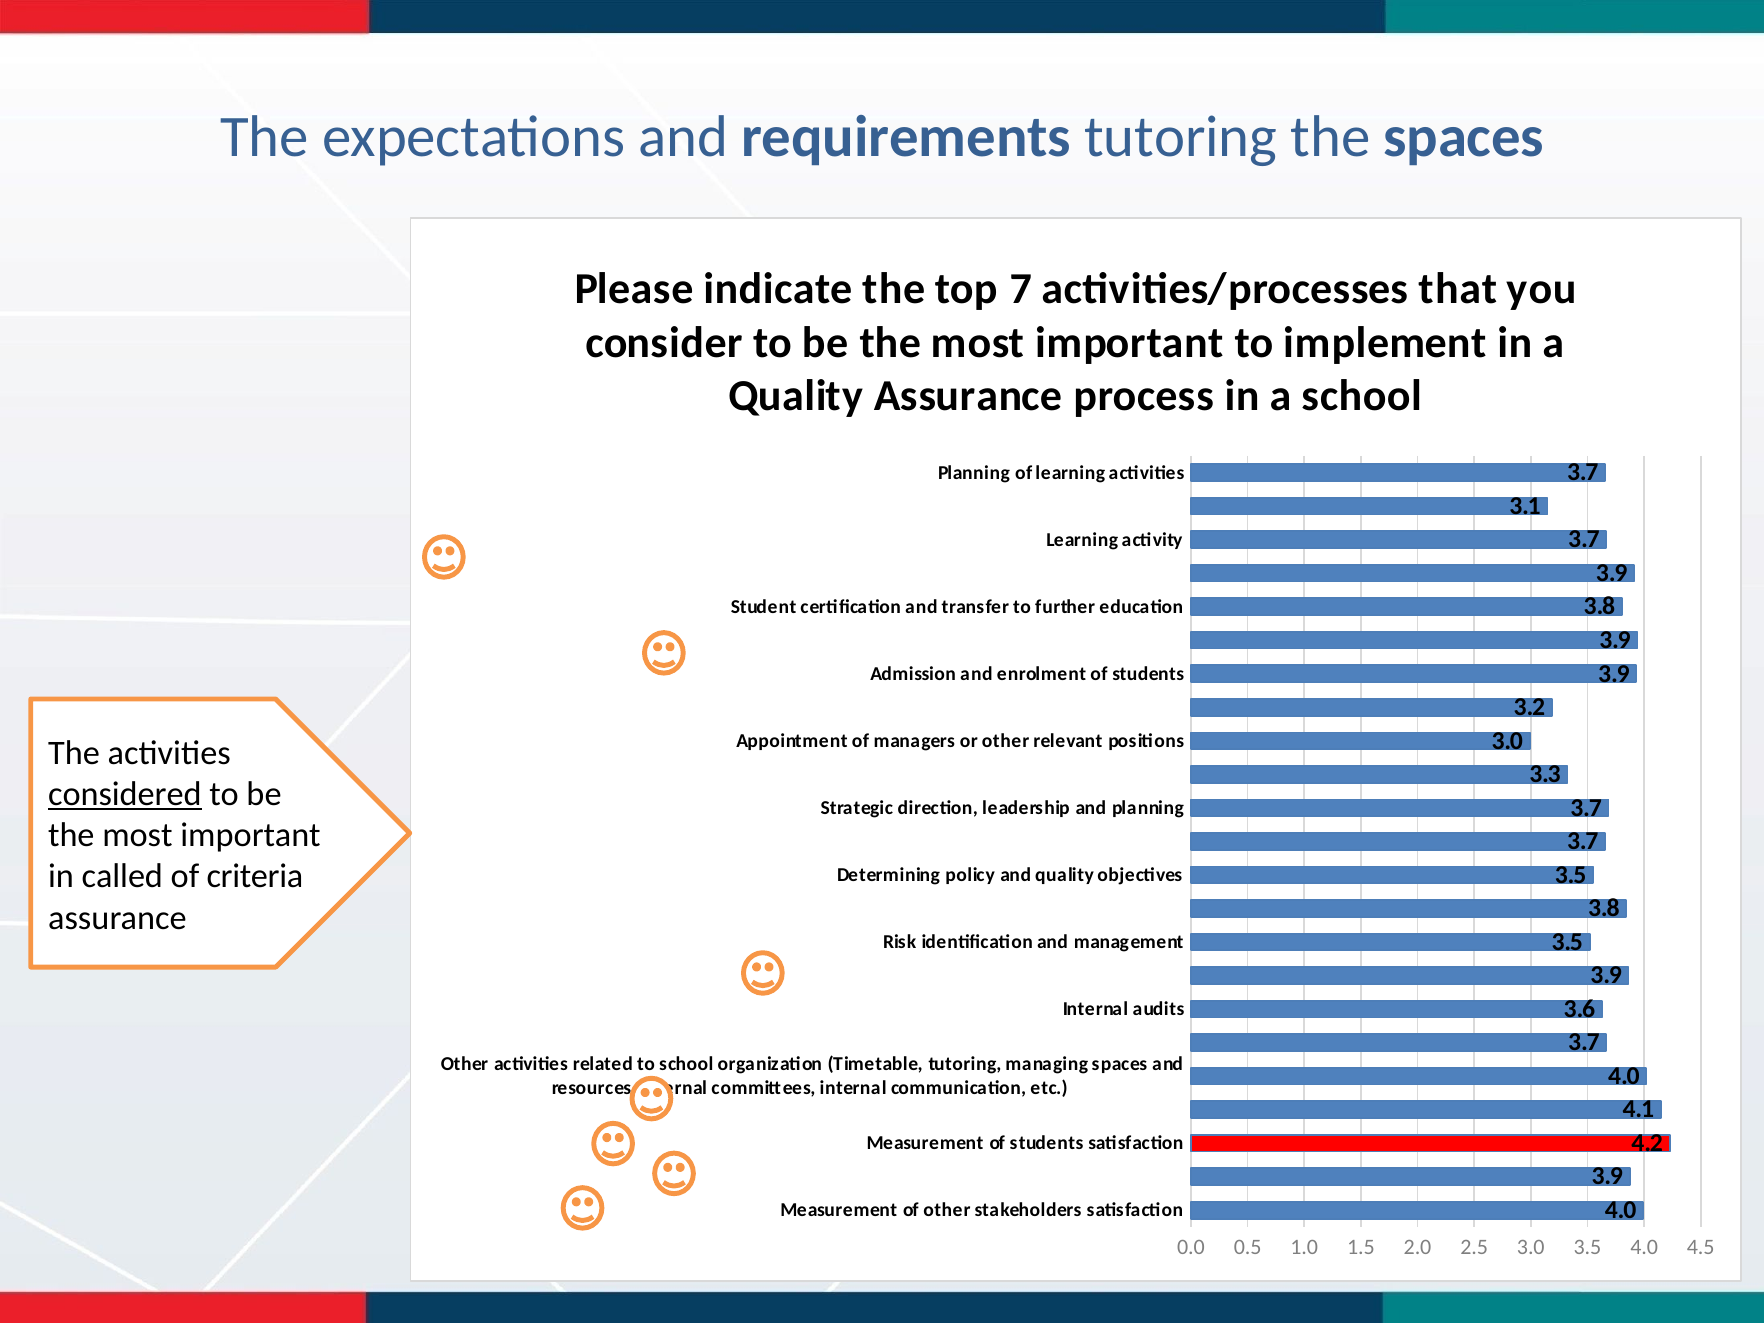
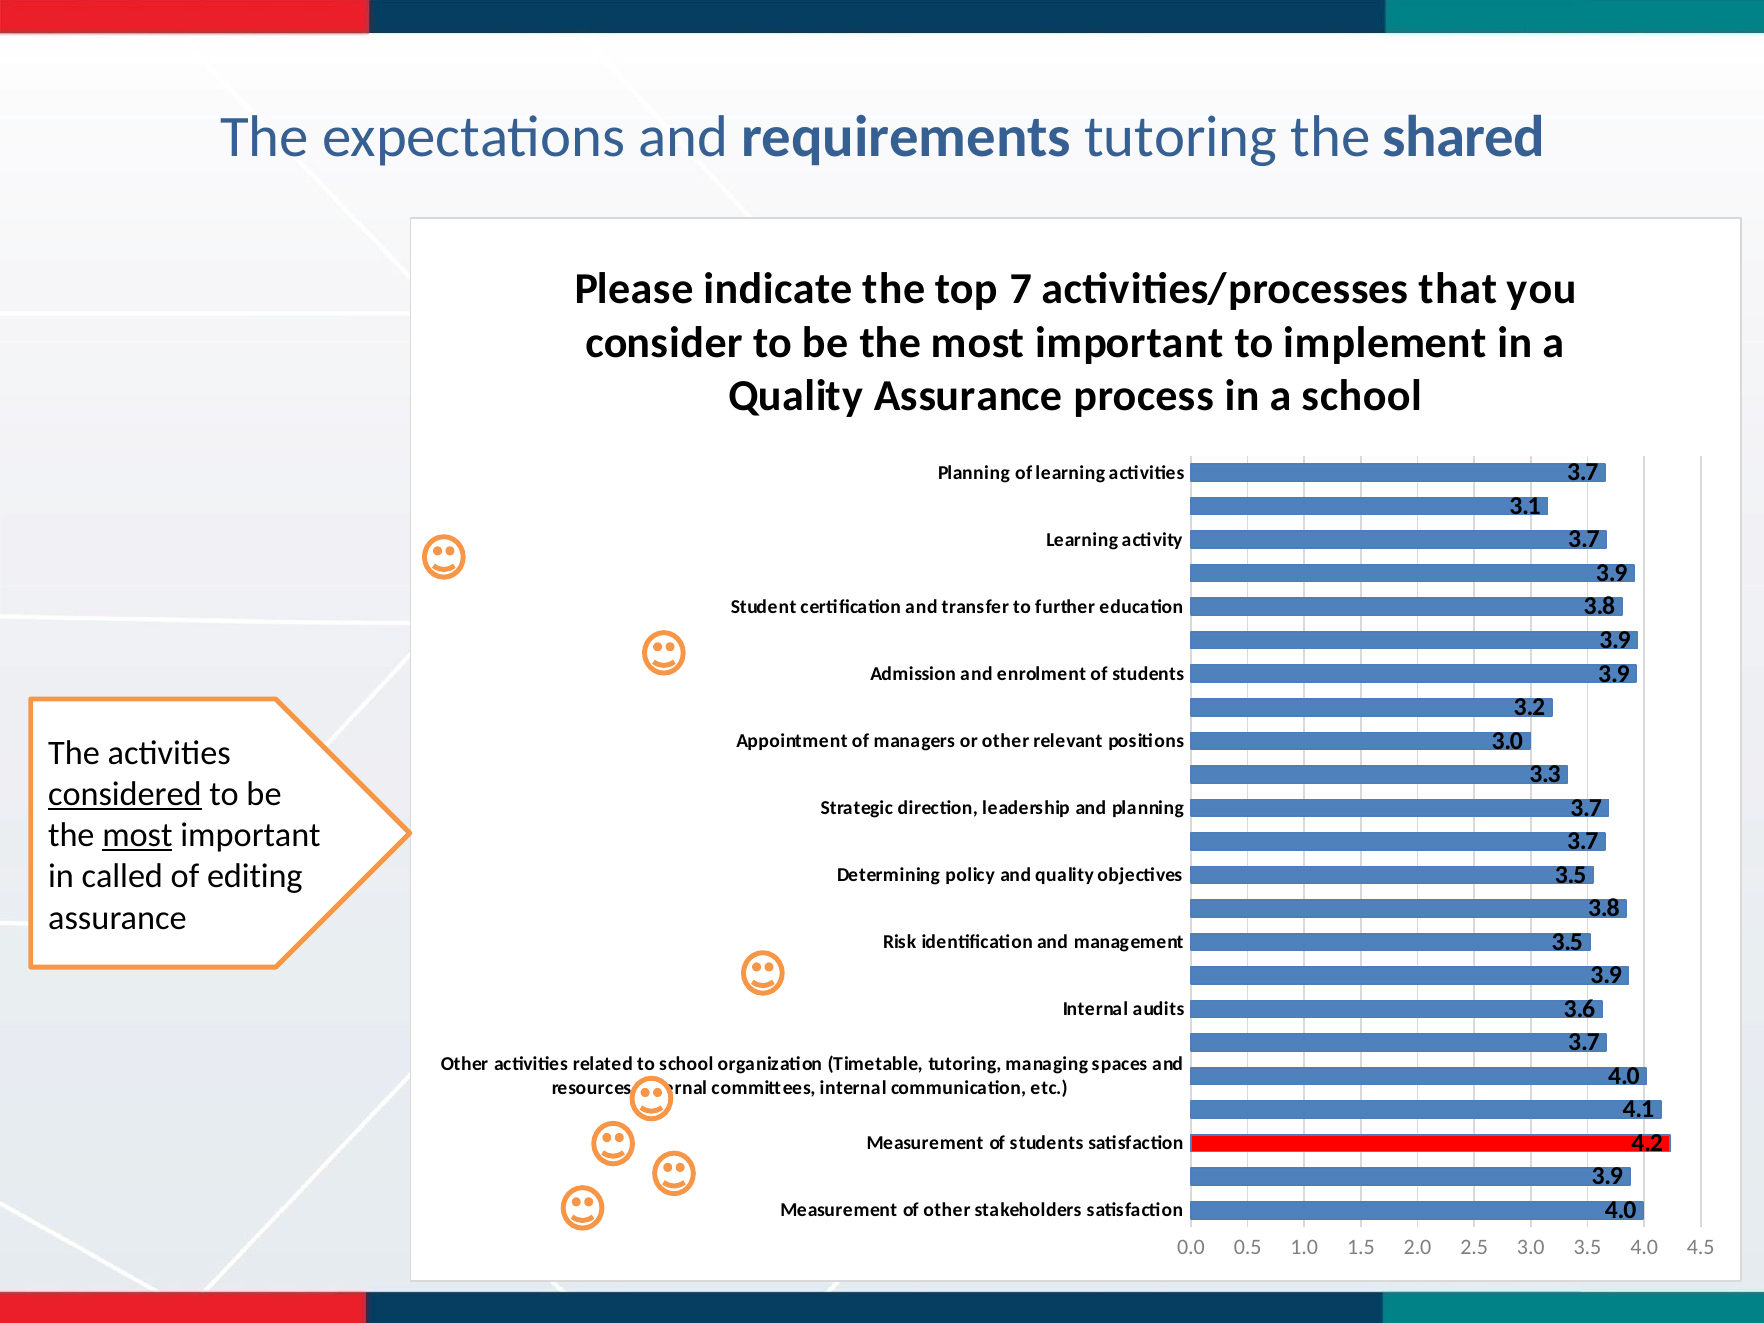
the spaces: spaces -> shared
most at (137, 835) underline: none -> present
criteria: criteria -> editing
